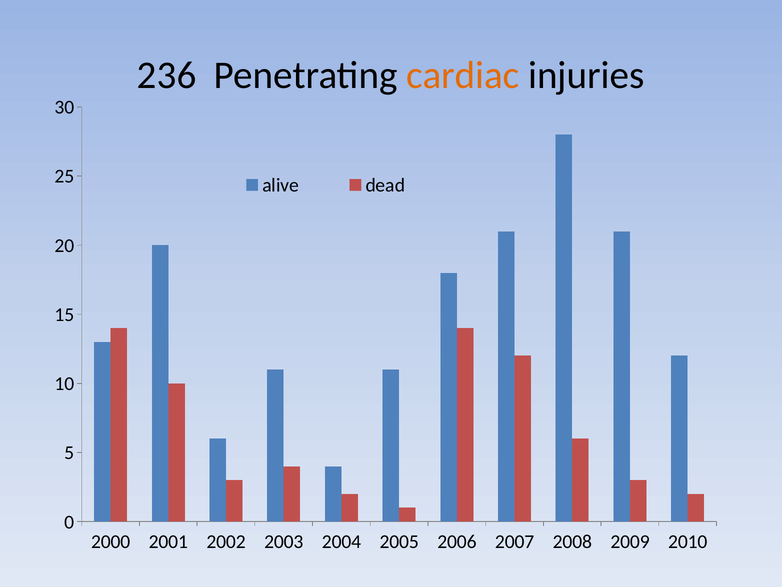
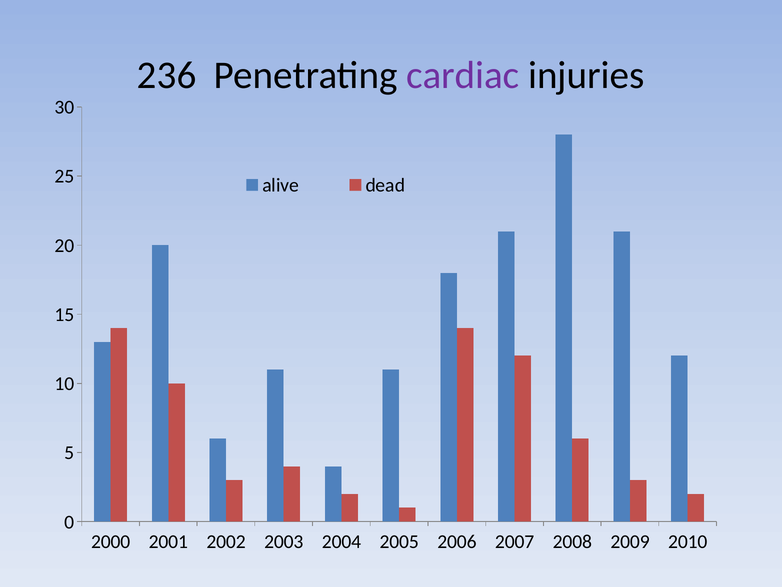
cardiac colour: orange -> purple
